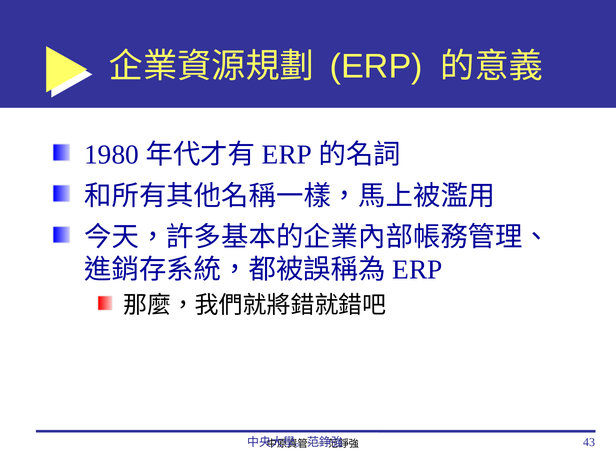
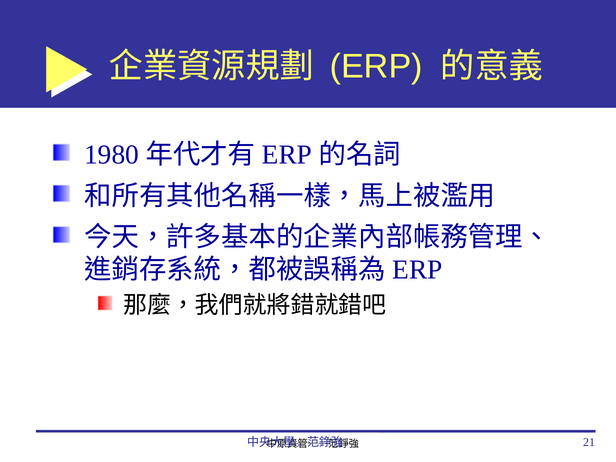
43: 43 -> 21
